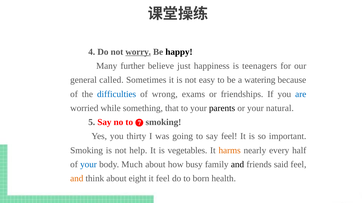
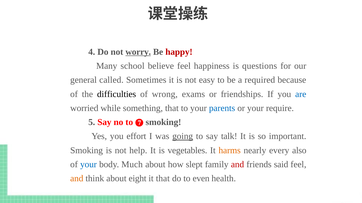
happy colour: black -> red
further: further -> school
believe just: just -> feel
teenagers: teenagers -> questions
watering: watering -> required
difficulties colour: blue -> black
parents colour: black -> blue
natural: natural -> require
thirty: thirty -> effort
going underline: none -> present
say feel: feel -> talk
half: half -> also
busy: busy -> slept
and at (238, 165) colour: black -> red
it feel: feel -> that
born: born -> even
